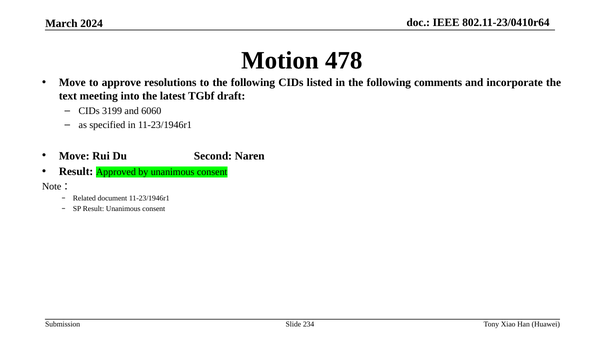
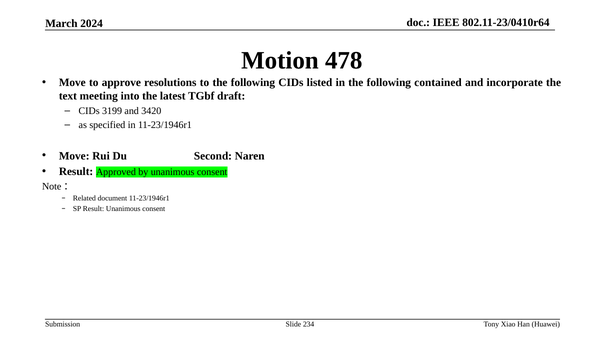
comments: comments -> contained
6060: 6060 -> 3420
